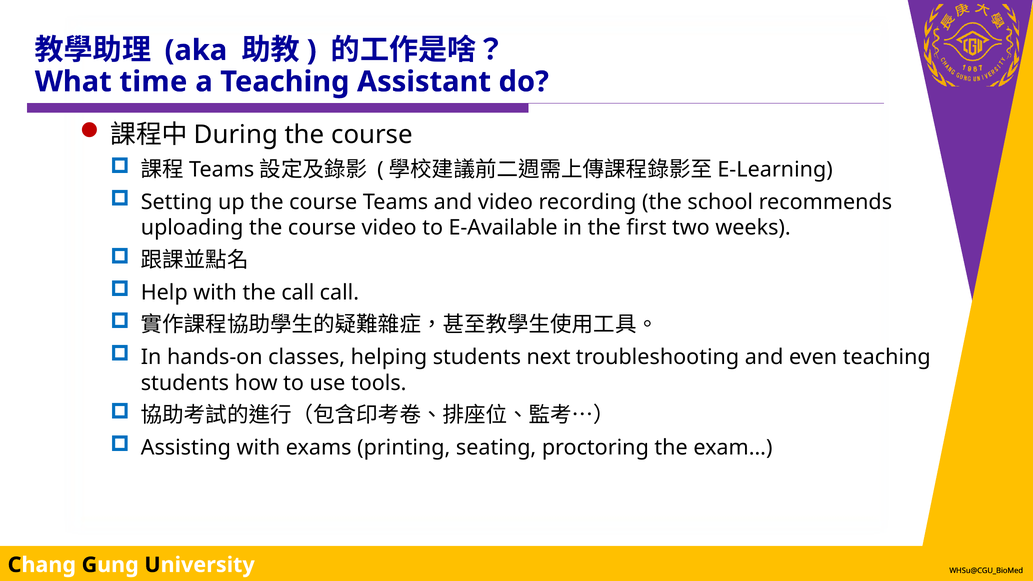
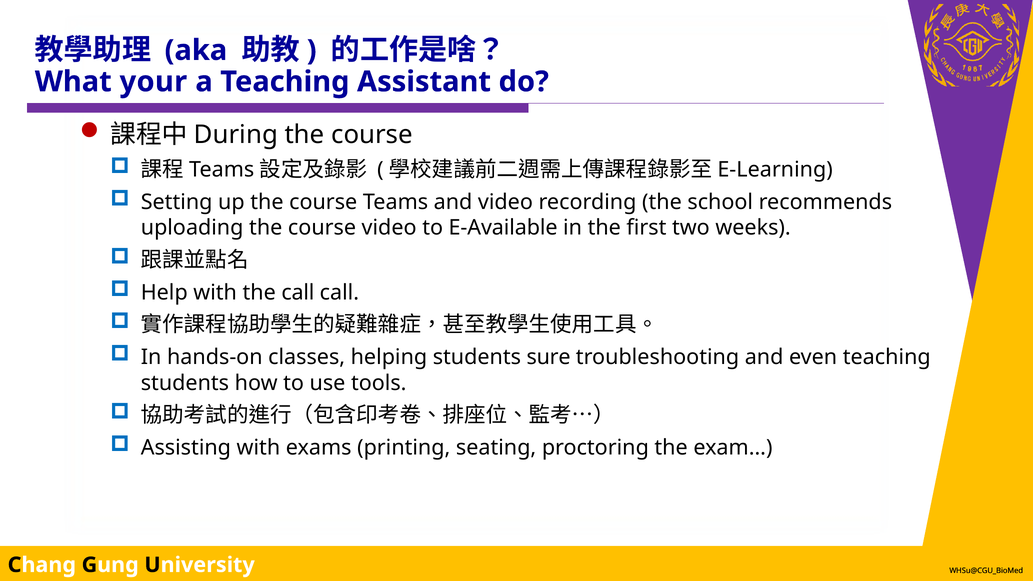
time: time -> your
next: next -> sure
